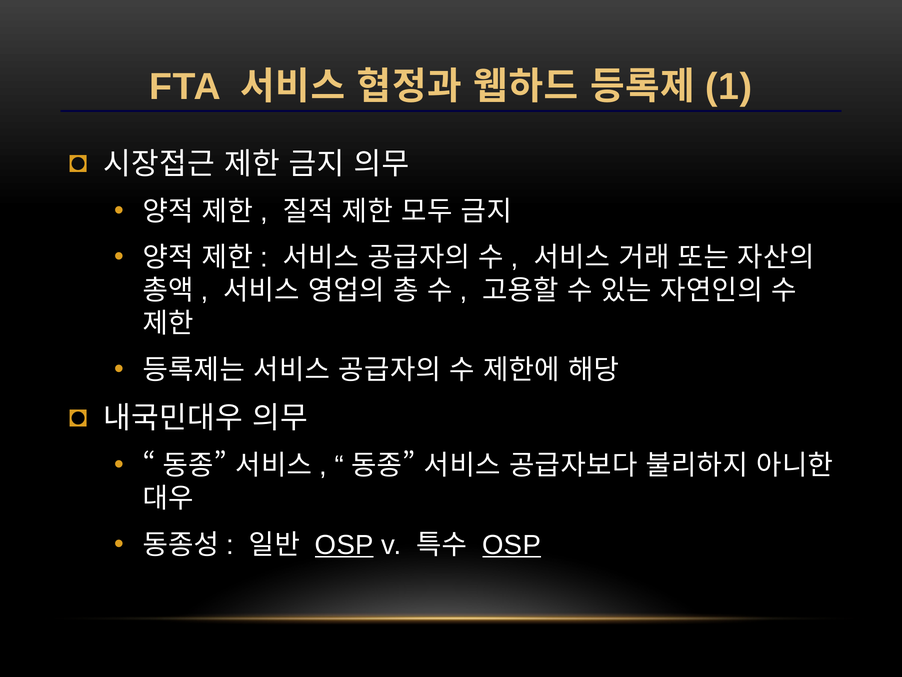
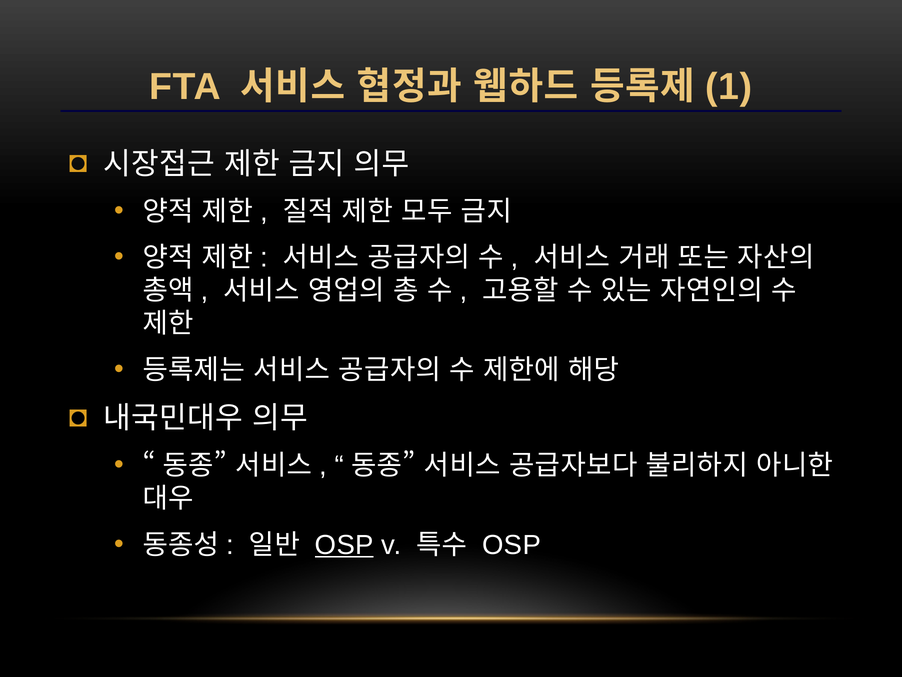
OSP at (512, 545) underline: present -> none
